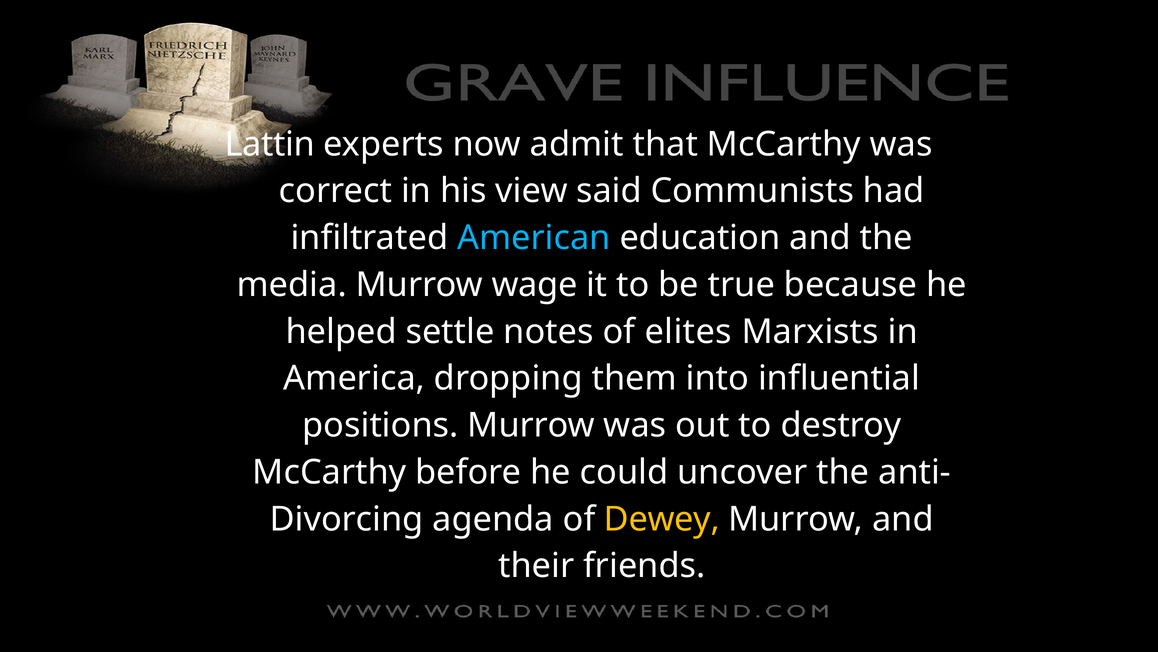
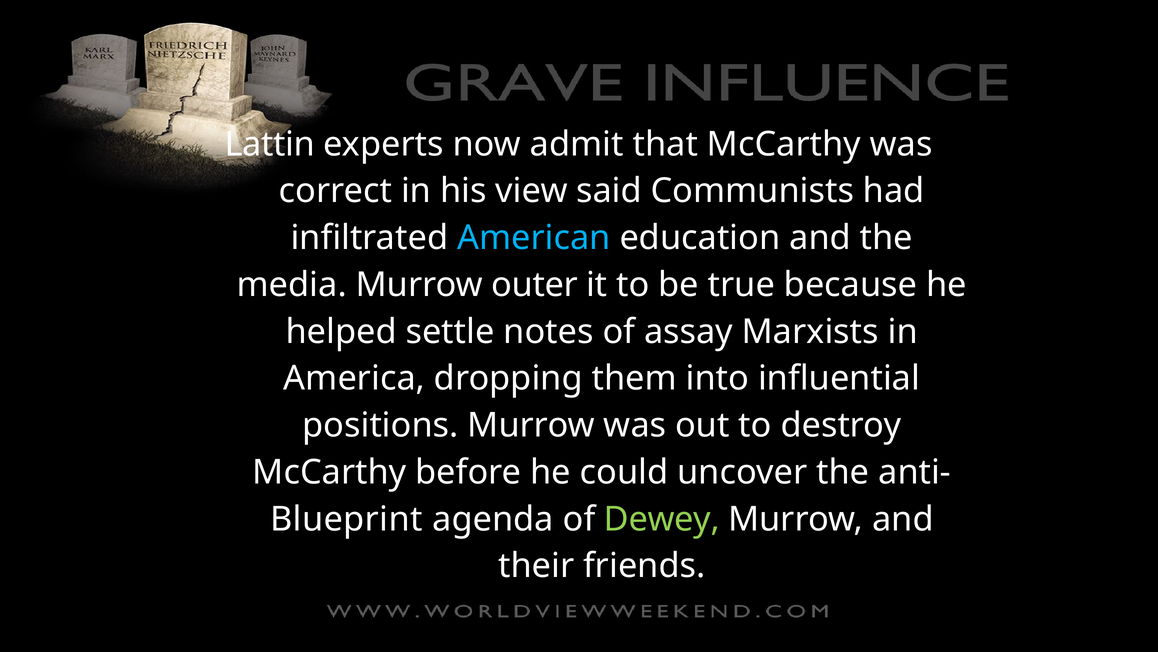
wage: wage -> outer
elites: elites -> assay
Divorcing: Divorcing -> Blueprint
Dewey colour: yellow -> light green
